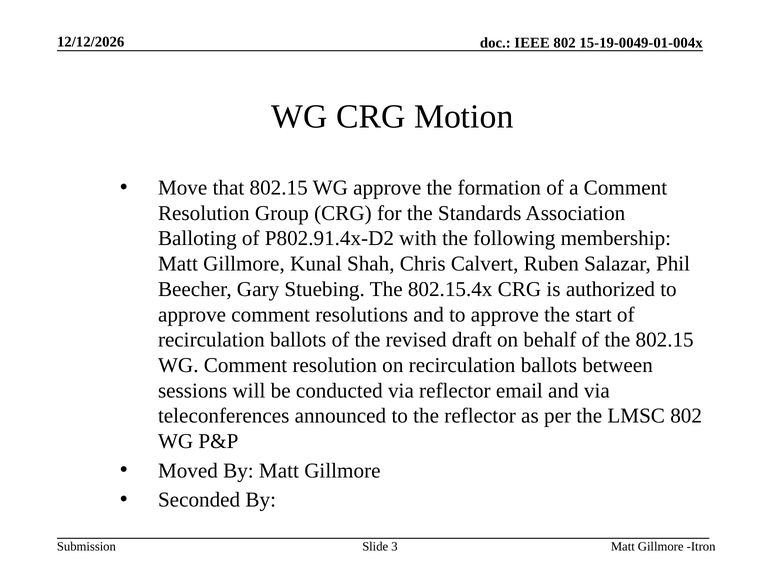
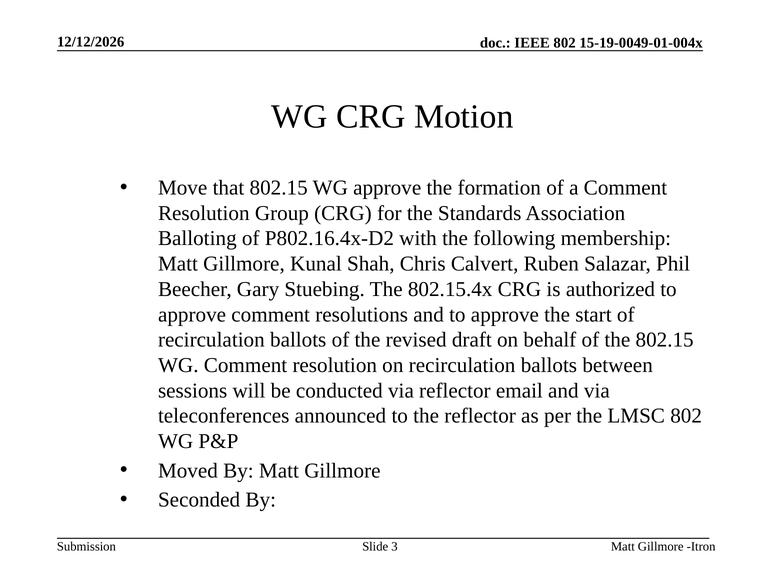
P802.91.4x-D2: P802.91.4x-D2 -> P802.16.4x-D2
